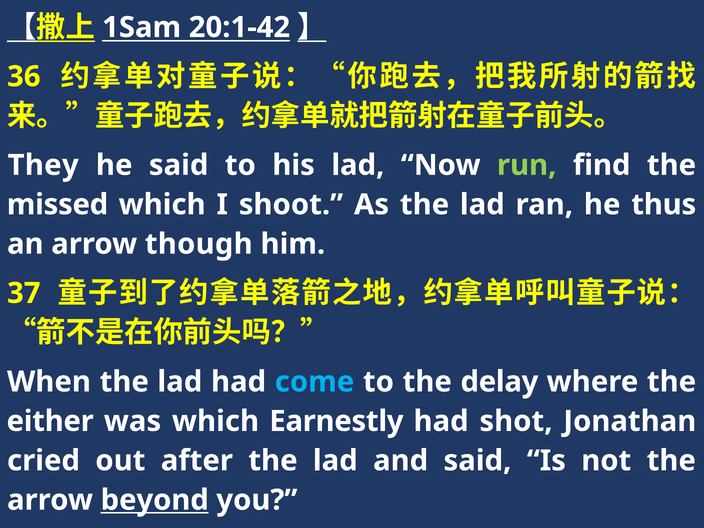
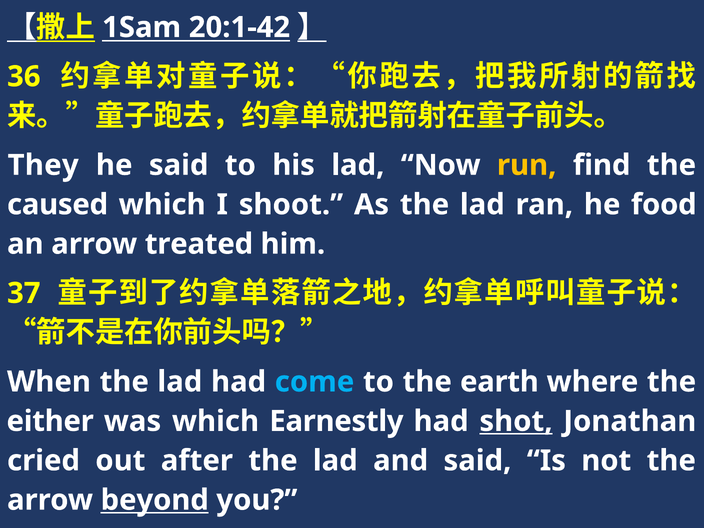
run colour: light green -> yellow
missed: missed -> caused
thus: thus -> food
though: though -> treated
delay: delay -> earth
shot underline: none -> present
